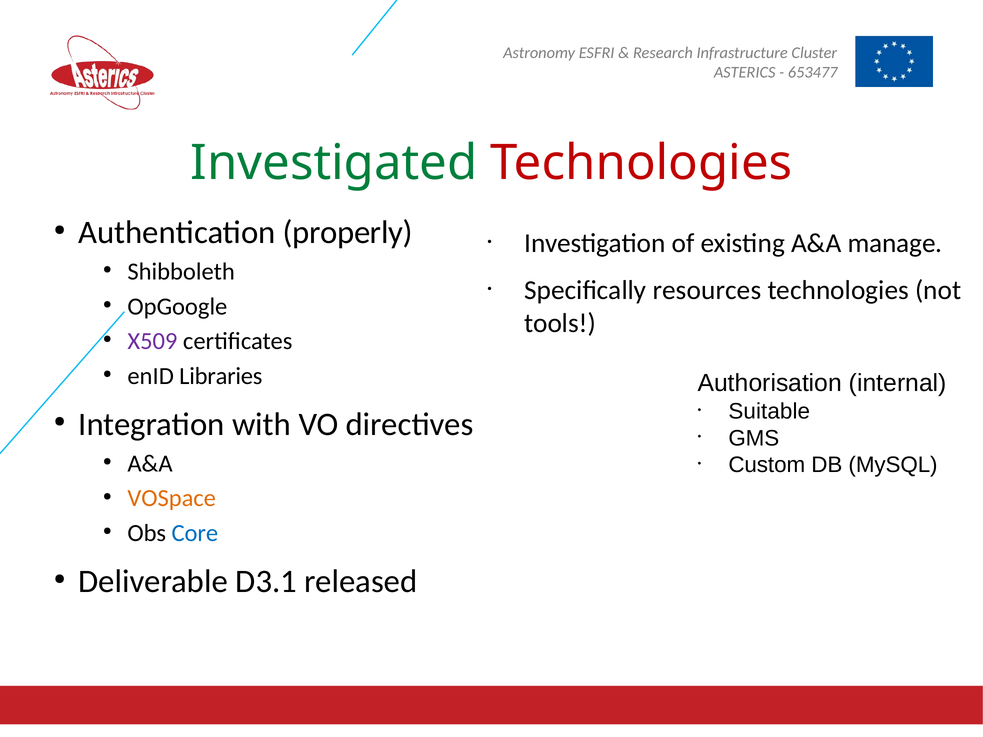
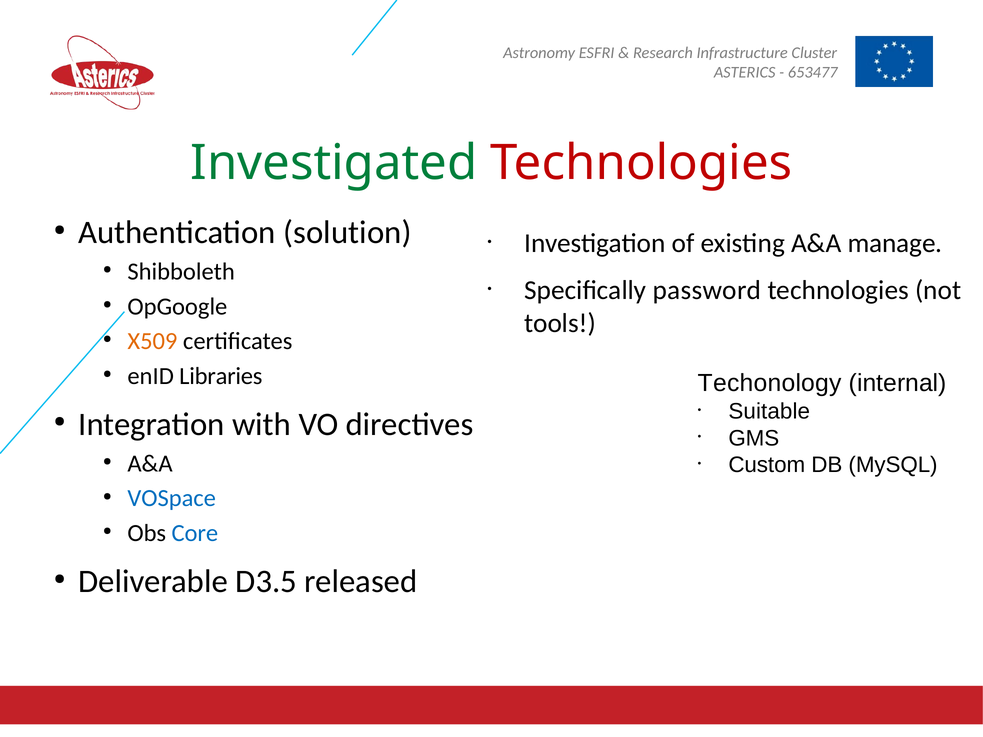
properly: properly -> solution
resources: resources -> password
X509 colour: purple -> orange
Authorisation: Authorisation -> Techonology
VOSpace colour: orange -> blue
D3.1: D3.1 -> D3.5
